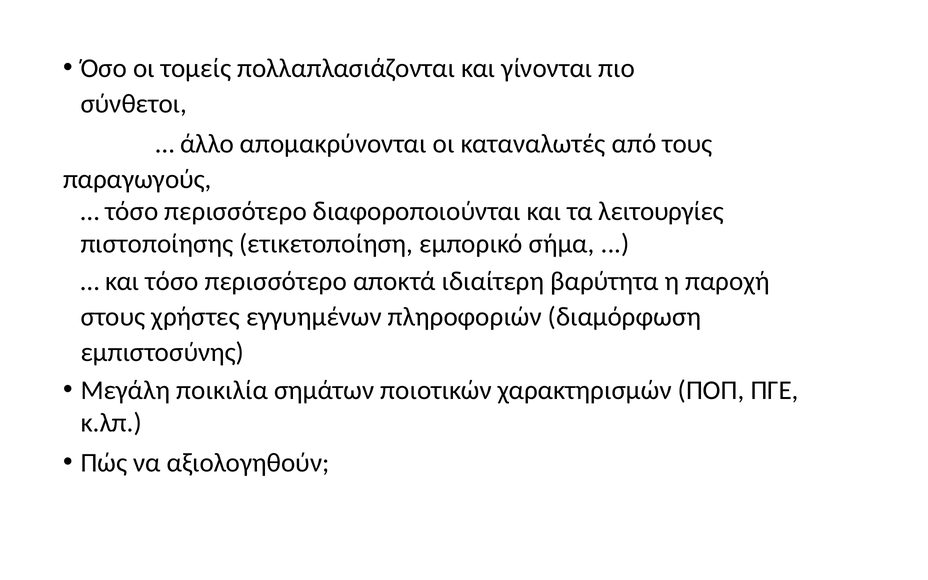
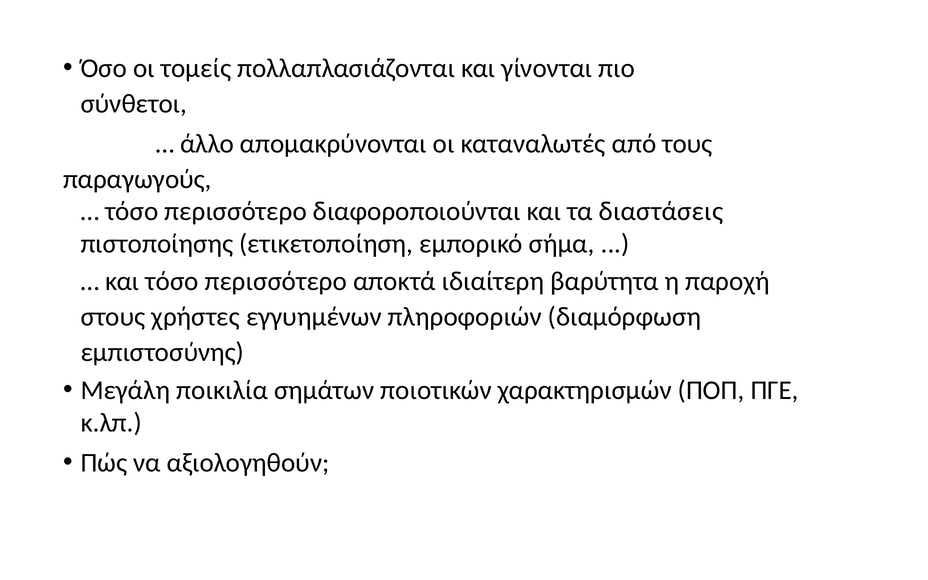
λειτουργίες: λειτουργίες -> διαστάσεις
